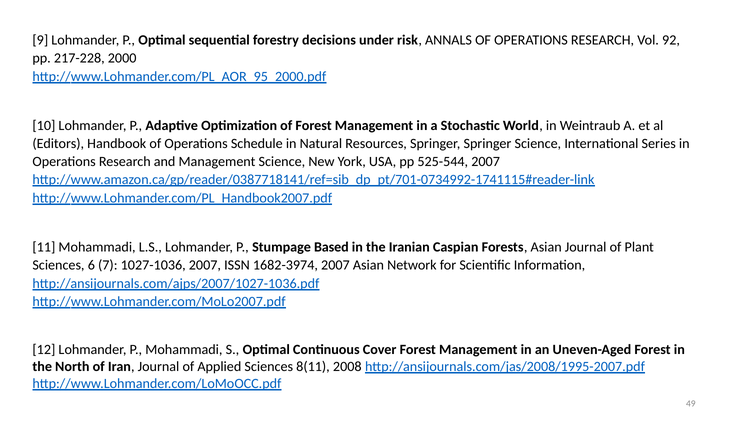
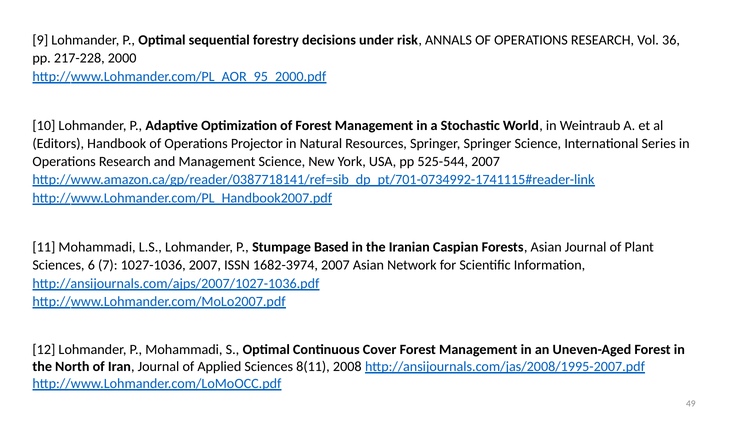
92: 92 -> 36
Schedule: Schedule -> Projector
